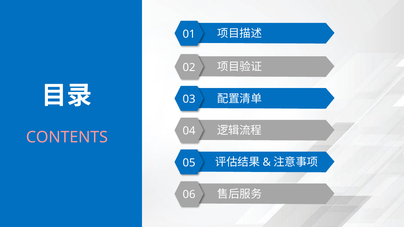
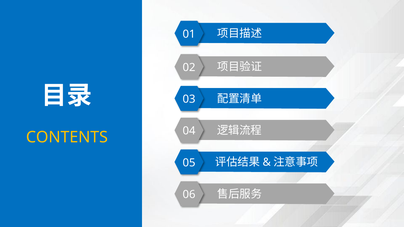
CONTENTS colour: pink -> yellow
